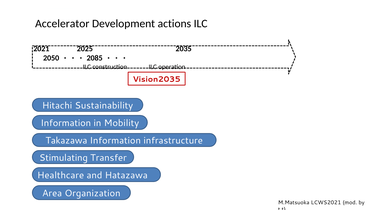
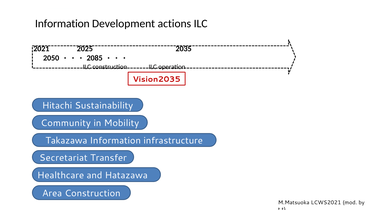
Accelerator at (62, 24): Accelerator -> Information
Information at (66, 123): Information -> Community
Stimulating: Stimulating -> Secretariat
Area Organization: Organization -> Construction
